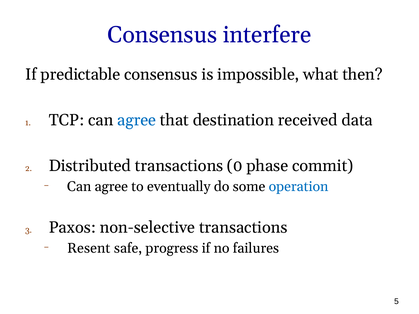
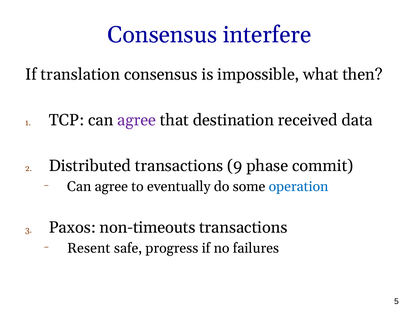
predictable: predictable -> translation
agree at (137, 120) colour: blue -> purple
0: 0 -> 9
non-selective: non-selective -> non-timeouts
